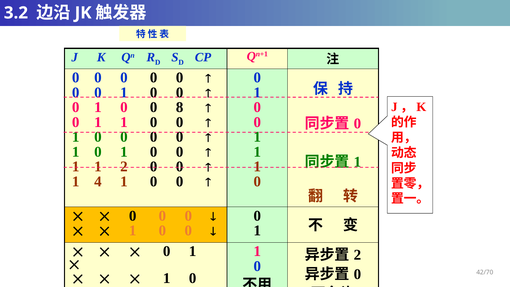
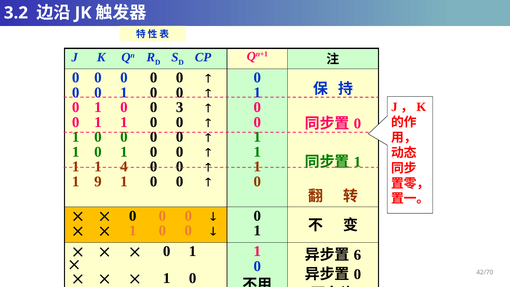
8: 8 -> 3
1 2: 2 -> 4
4: 4 -> 9
2 at (357, 255): 2 -> 6
